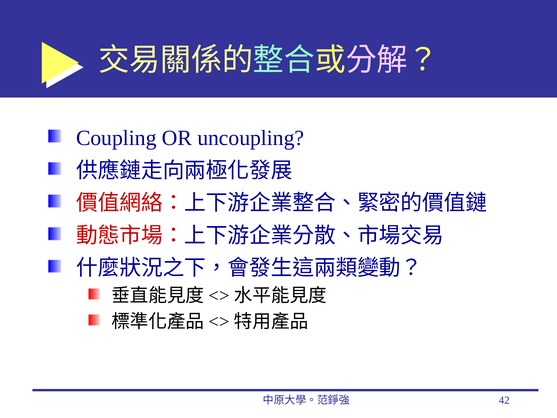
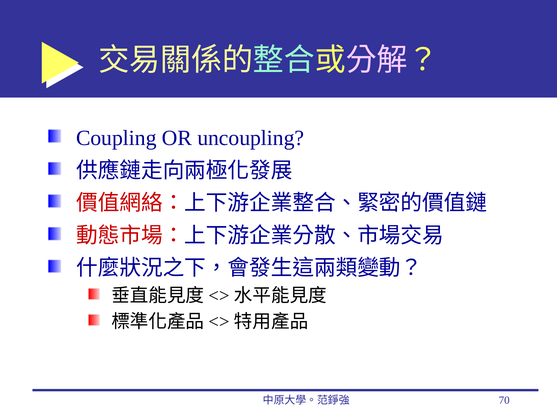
42: 42 -> 70
